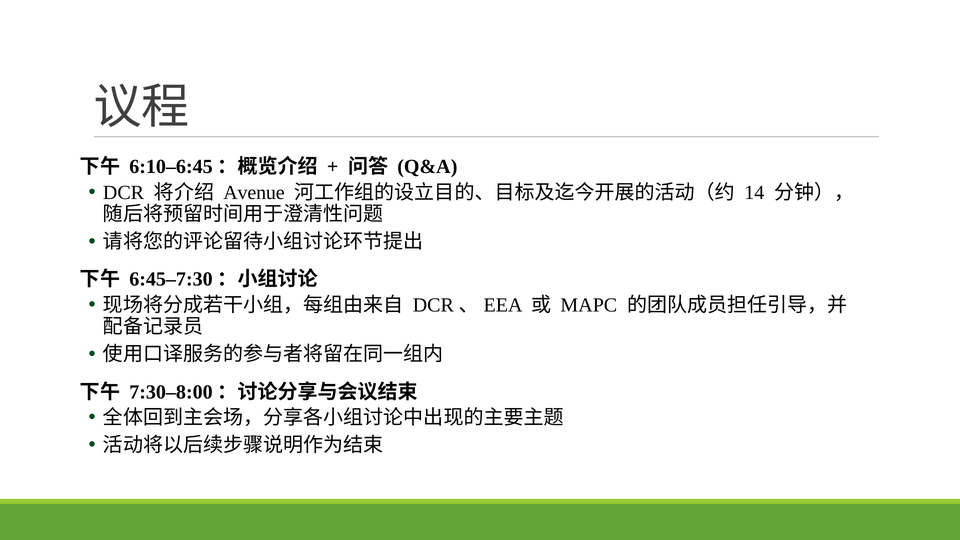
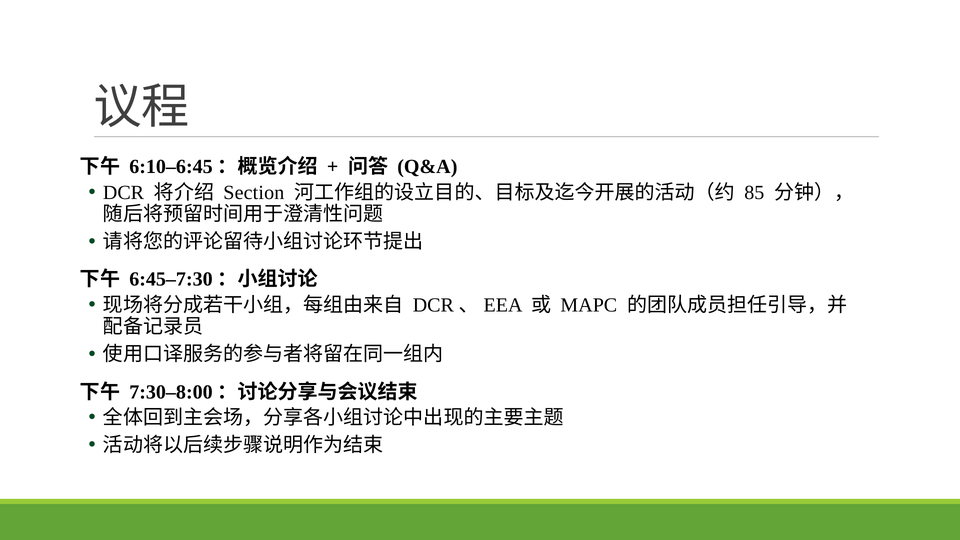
Avenue: Avenue -> Section
14: 14 -> 85
